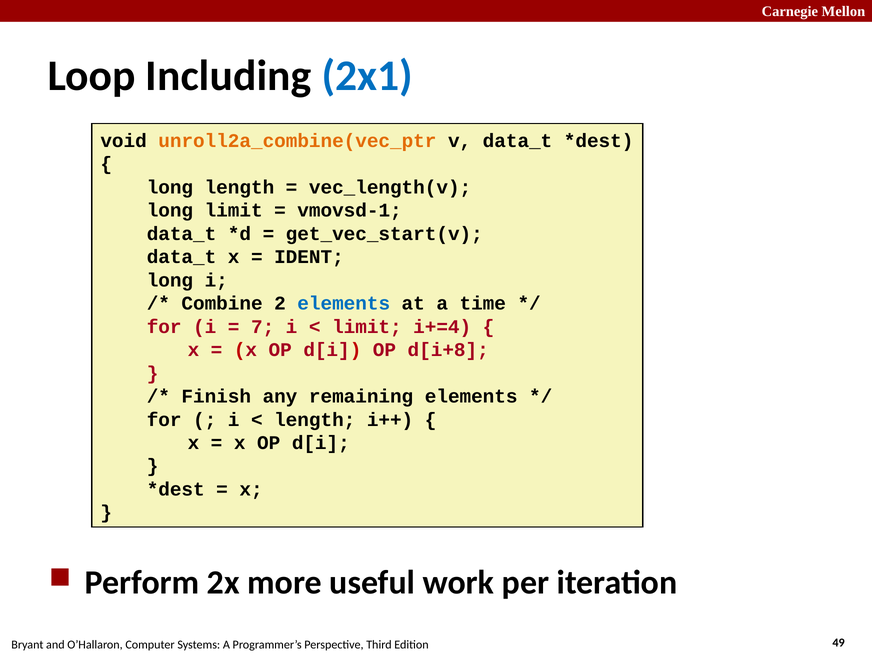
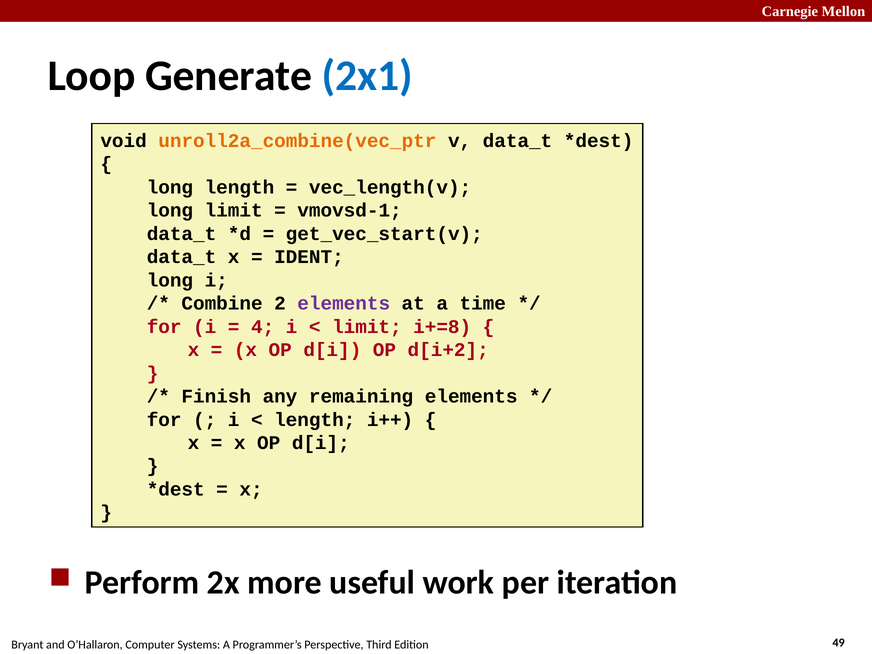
Including: Including -> Generate
elements at (344, 303) colour: blue -> purple
7: 7 -> 4
i+=4: i+=4 -> i+=8
d[i+8: d[i+8 -> d[i+2
